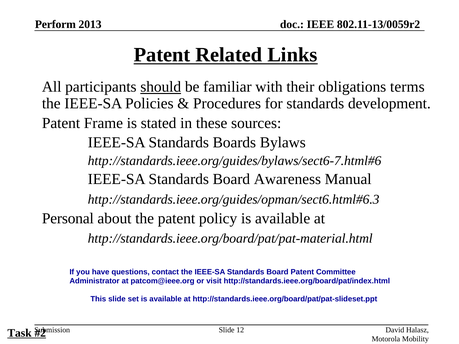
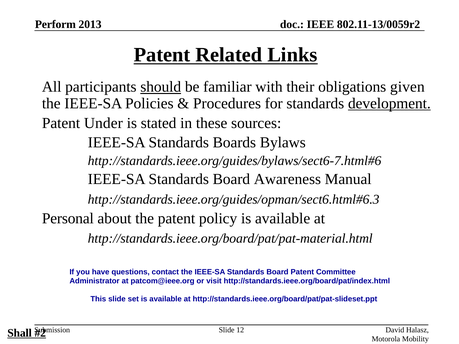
terms: terms -> given
development underline: none -> present
Frame: Frame -> Under
Task: Task -> Shall
